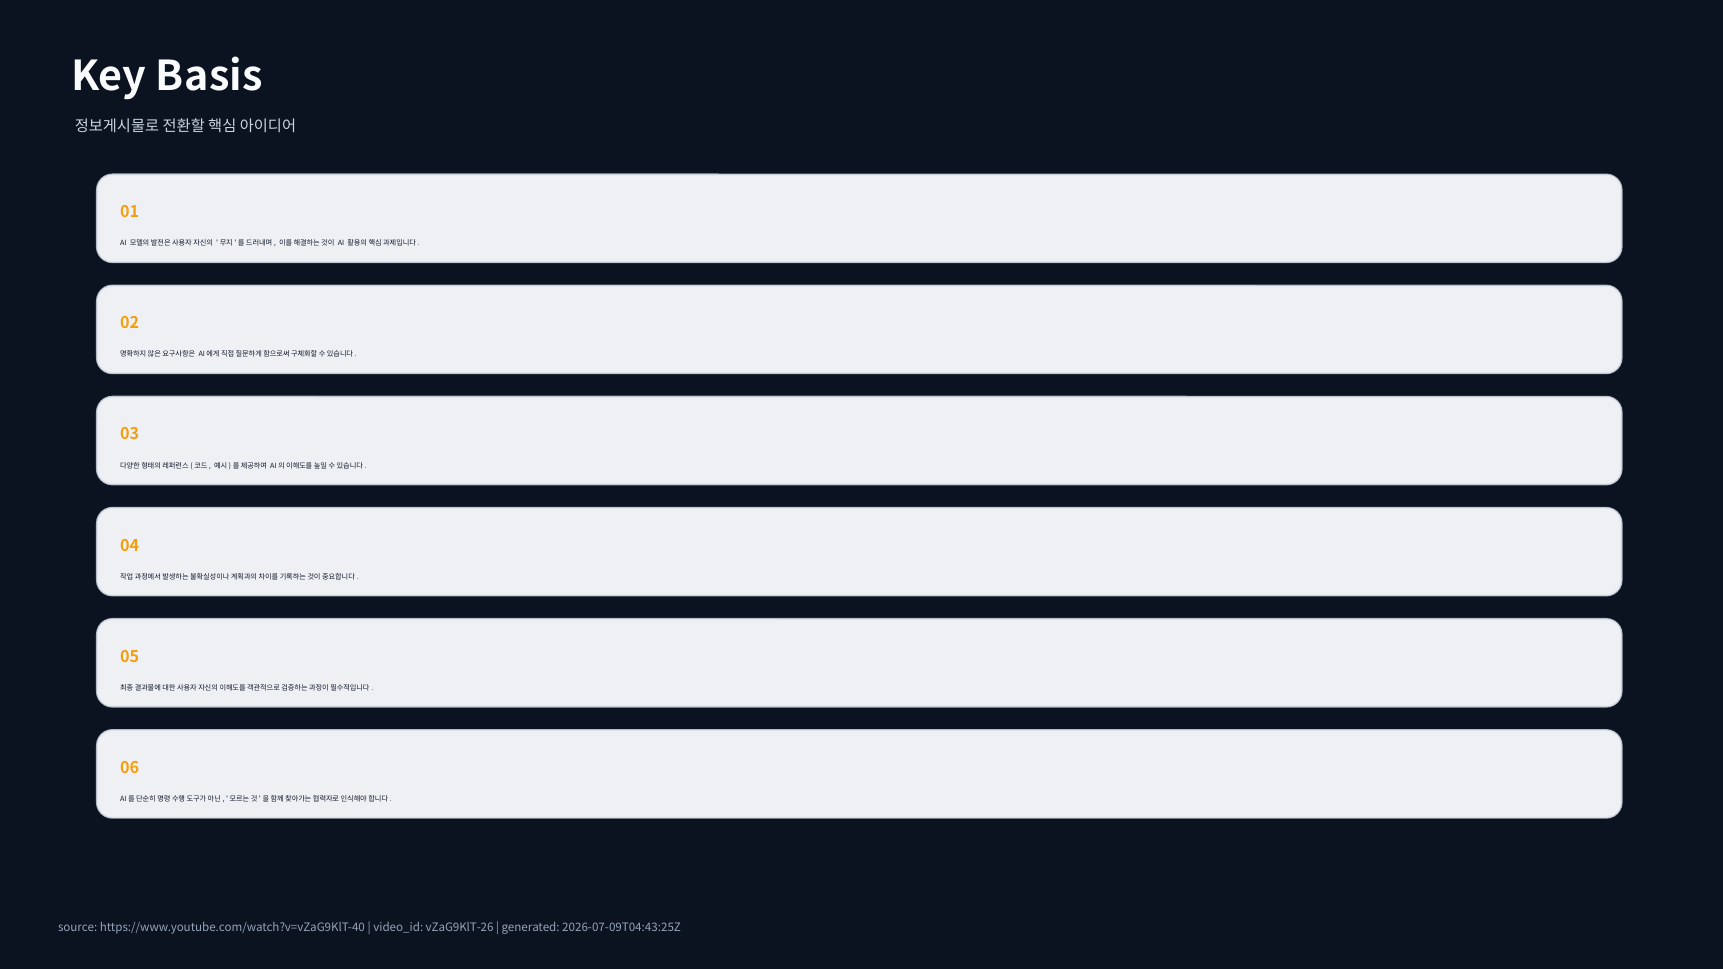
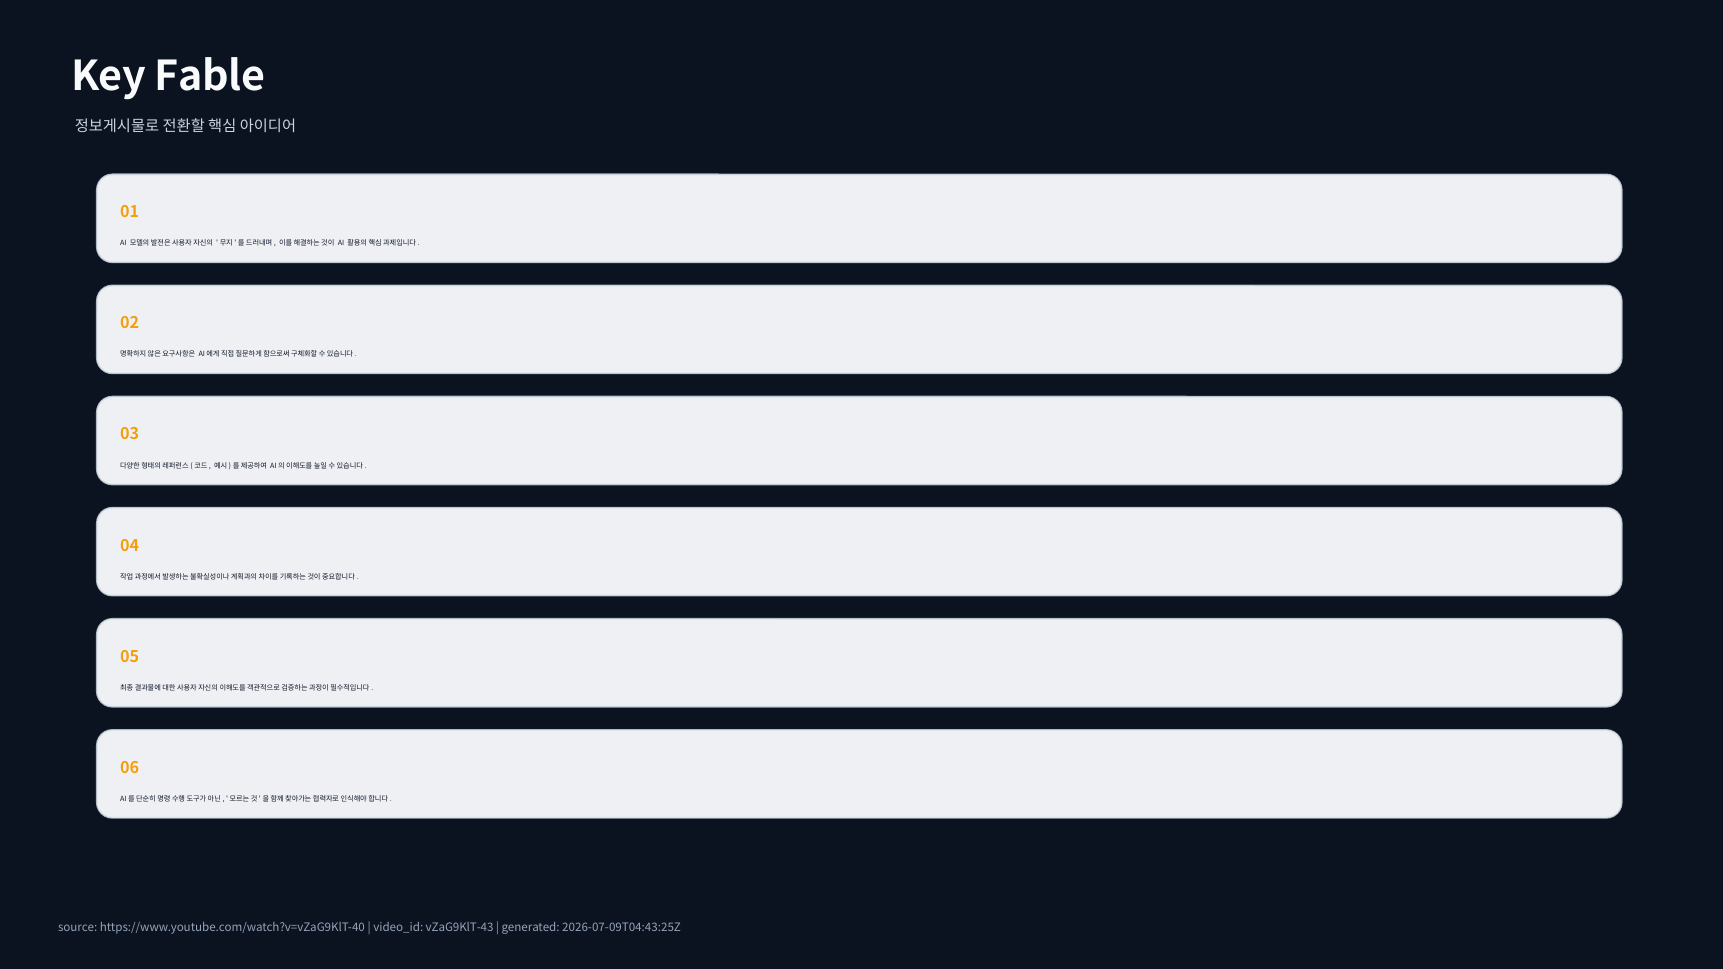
Basis: Basis -> Fable
vZaG9KlT-26: vZaG9KlT-26 -> vZaG9KlT-43
